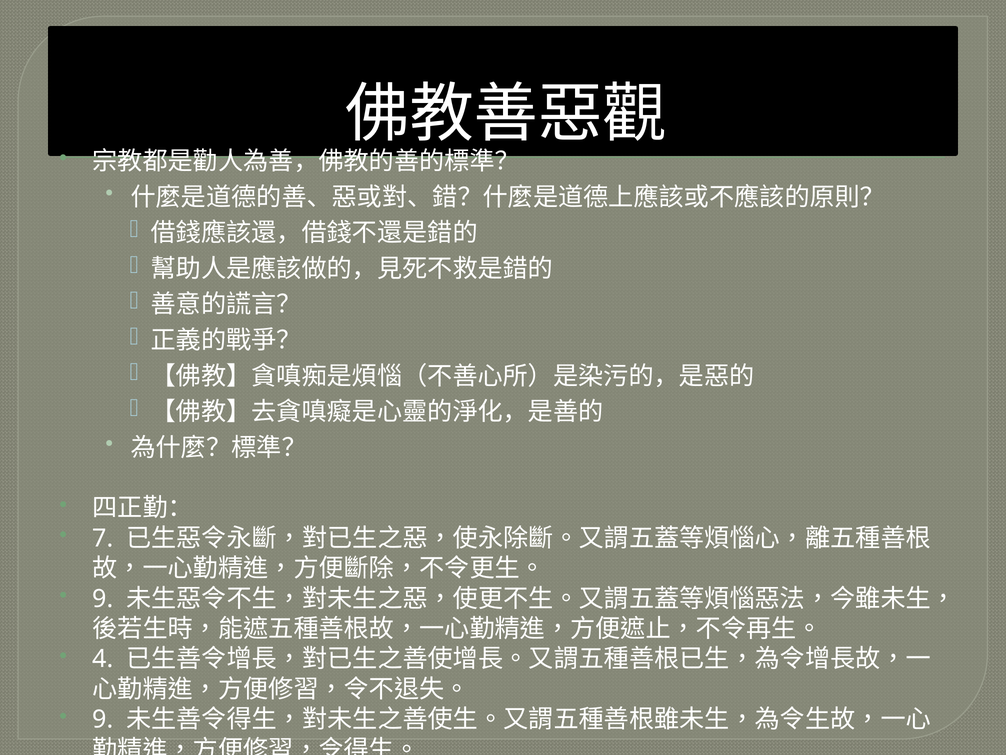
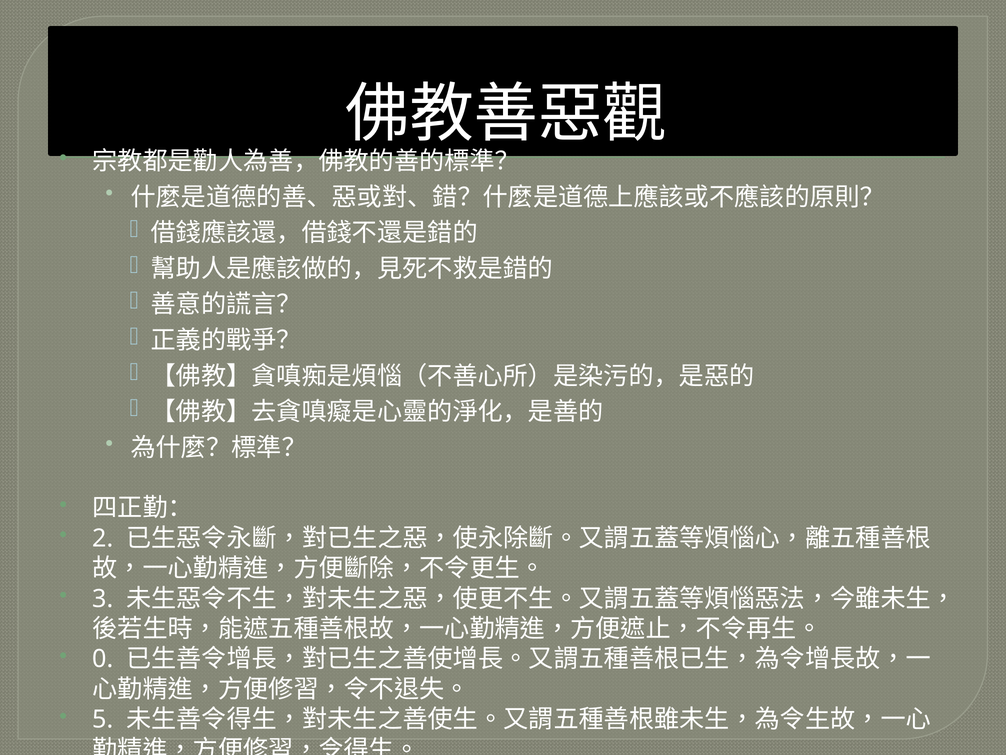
7: 7 -> 2
9 at (103, 598): 9 -> 3
4: 4 -> 0
9 at (103, 719): 9 -> 5
